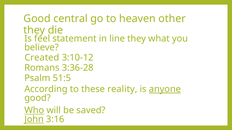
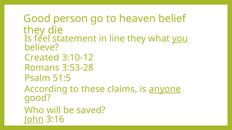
central: central -> person
other: other -> belief
you underline: none -> present
3:36-28: 3:36-28 -> 3:53-28
reality: reality -> claims
Who underline: present -> none
